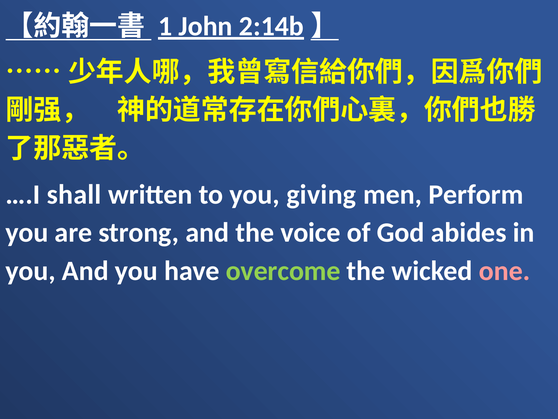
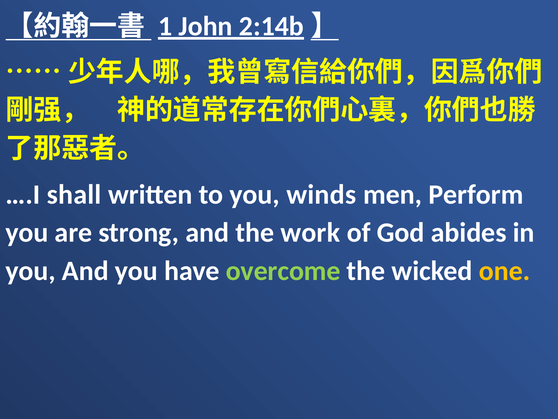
giving: giving -> winds
voice: voice -> work
one colour: pink -> yellow
